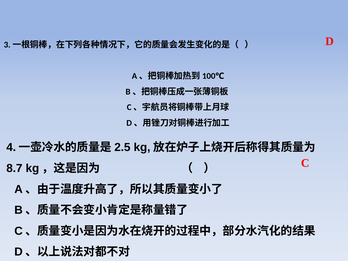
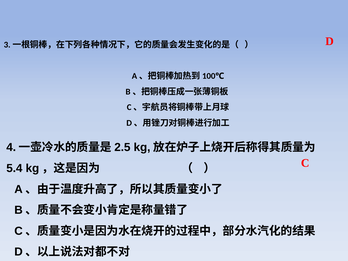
8.7: 8.7 -> 5.4
